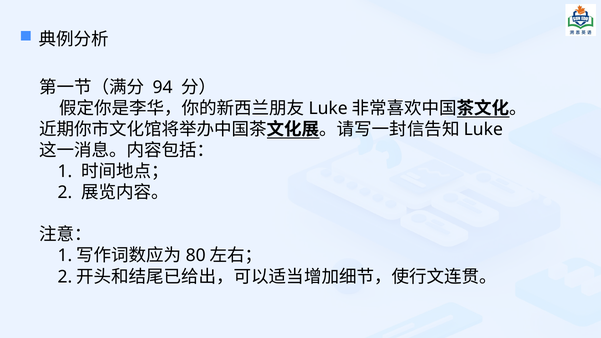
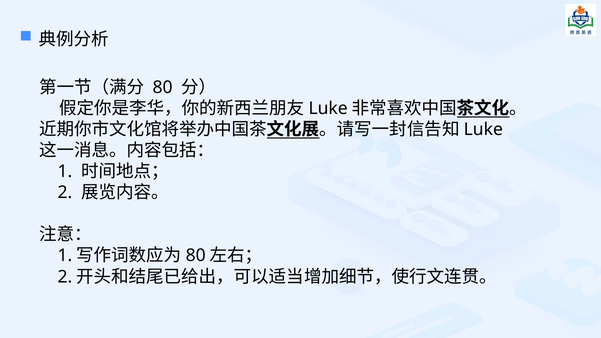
94 at (163, 87): 94 -> 80
